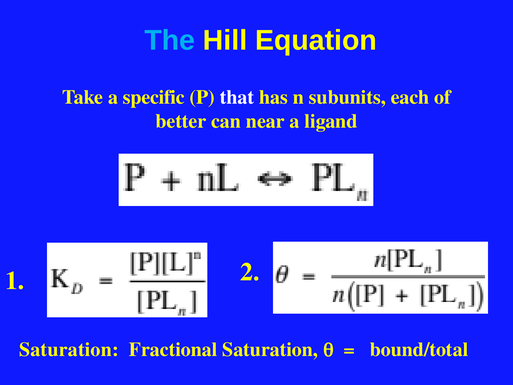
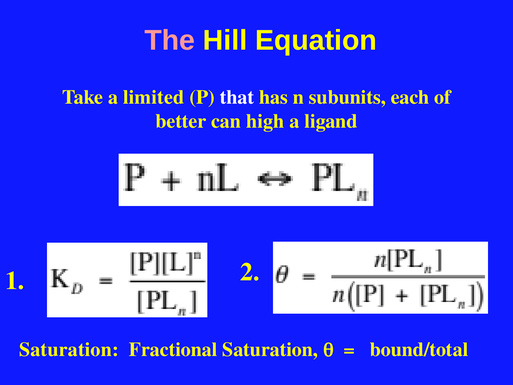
The colour: light blue -> pink
specific: specific -> limited
near: near -> high
